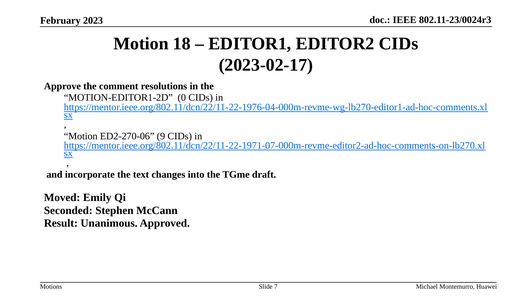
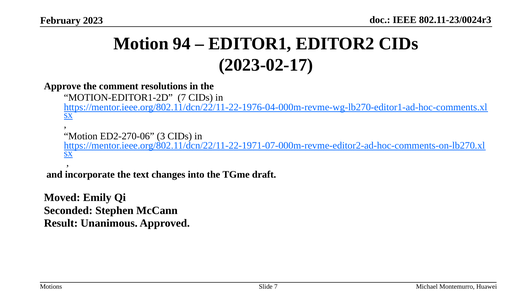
18: 18 -> 94
MOTION-EDITOR1-2D 0: 0 -> 7
9: 9 -> 3
